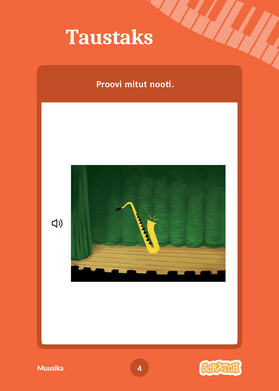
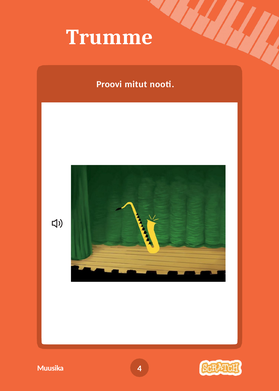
Taustaks: Taustaks -> Trumme
